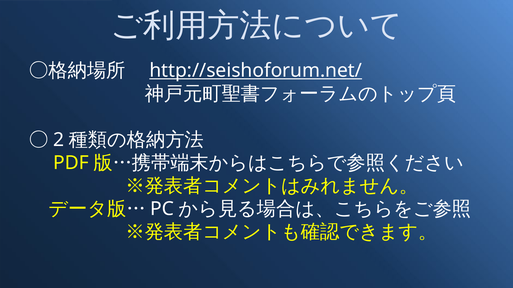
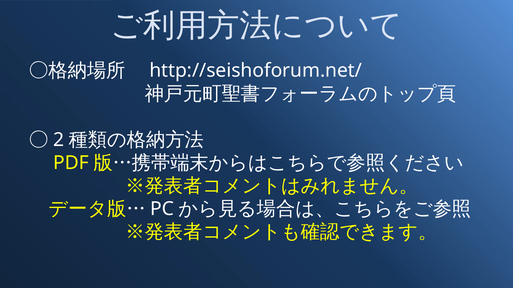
http://seishoforum.net/ underline: present -> none
